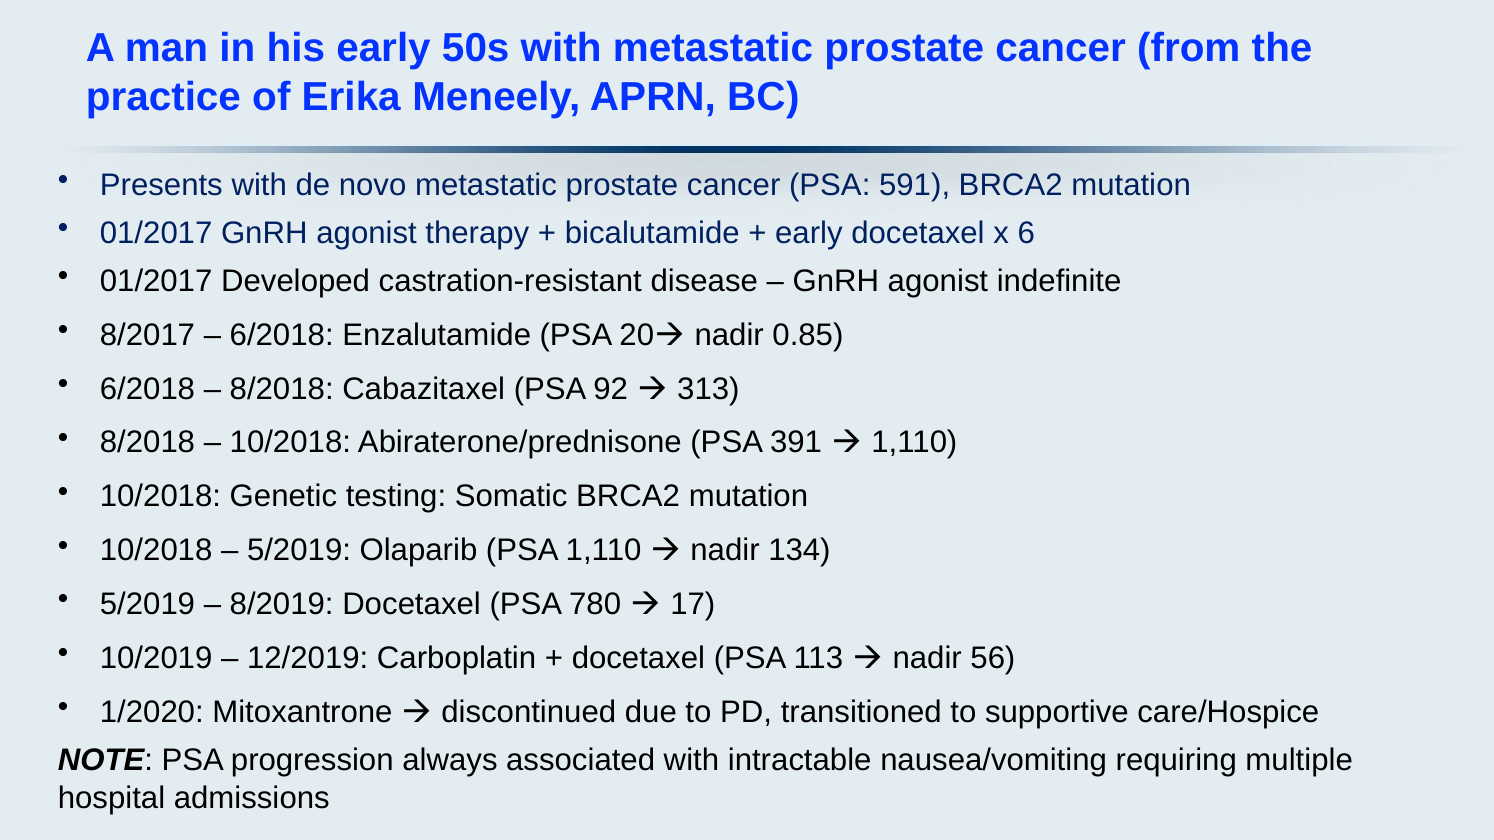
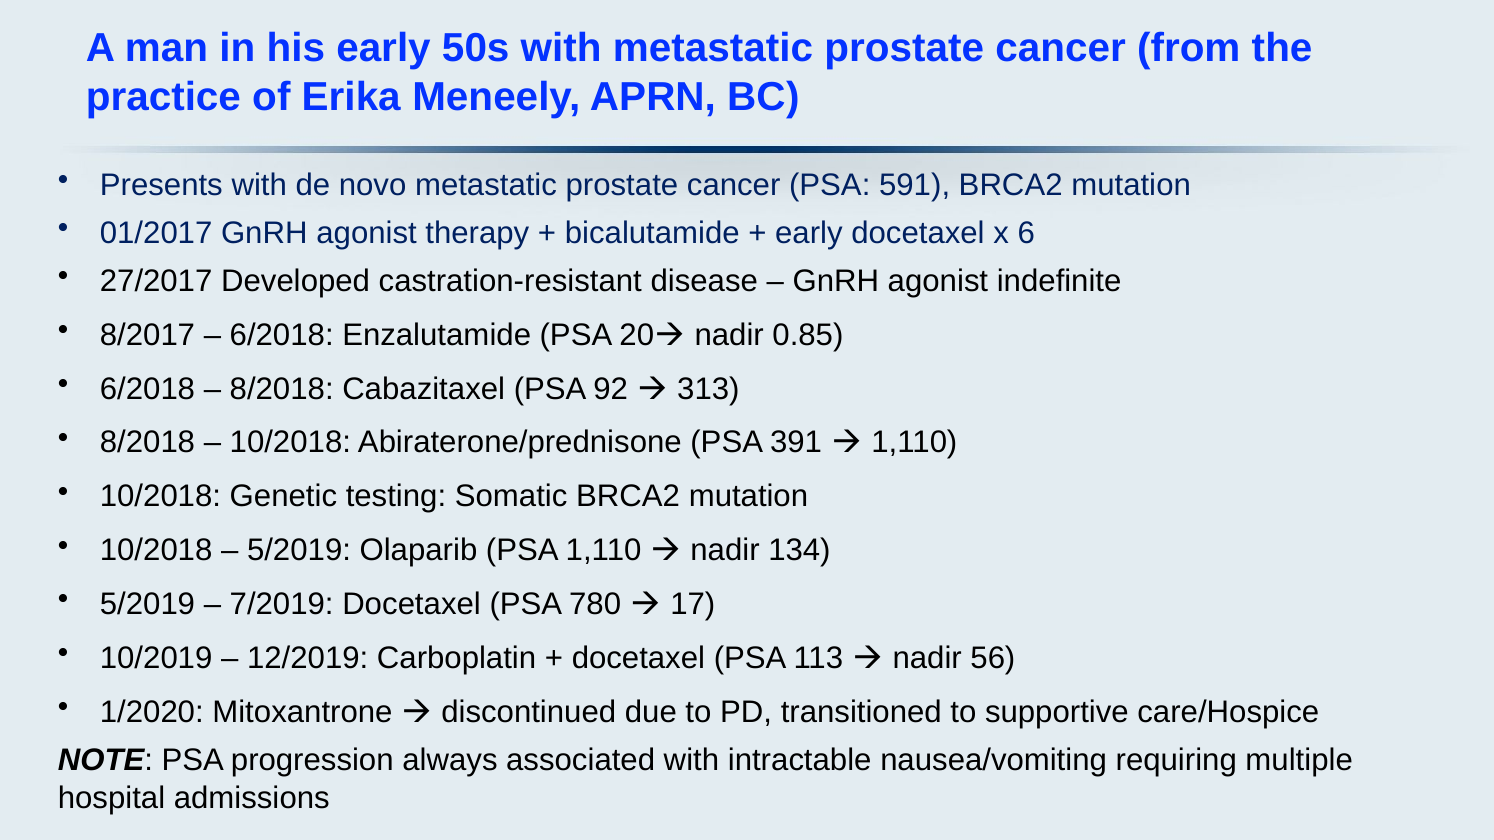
01/2017 at (156, 282): 01/2017 -> 27/2017
8/2019: 8/2019 -> 7/2019
